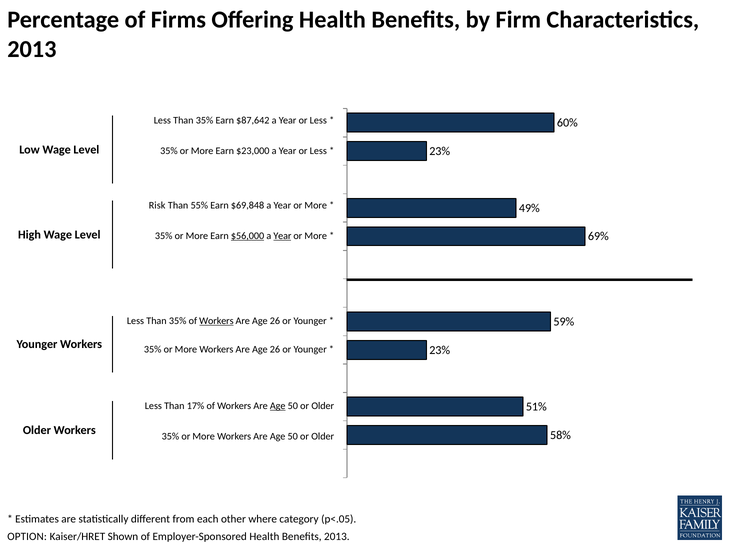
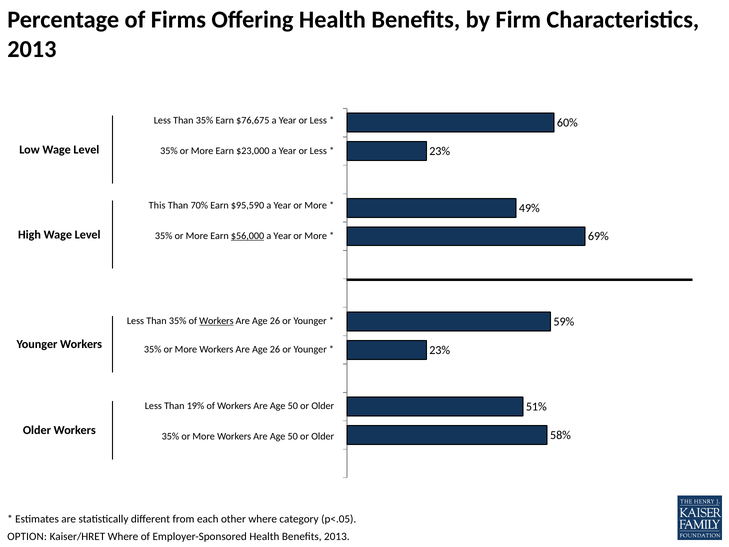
$87,642: $87,642 -> $76,675
Risk: Risk -> This
55%: 55% -> 70%
$69,848: $69,848 -> $95,590
Year at (282, 236) underline: present -> none
17%: 17% -> 19%
Age at (278, 406) underline: present -> none
Kaiser/HRET Shown: Shown -> Where
